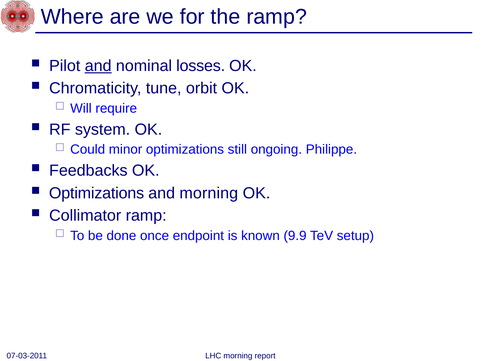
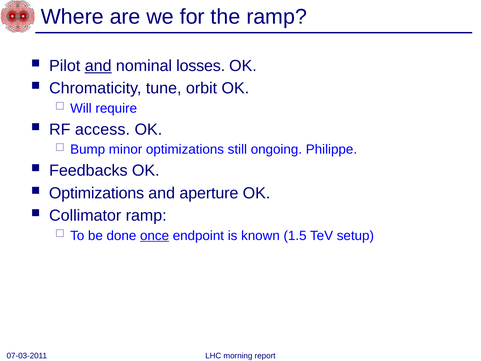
system: system -> access
Could: Could -> Bump
and morning: morning -> aperture
once underline: none -> present
9.9: 9.9 -> 1.5
